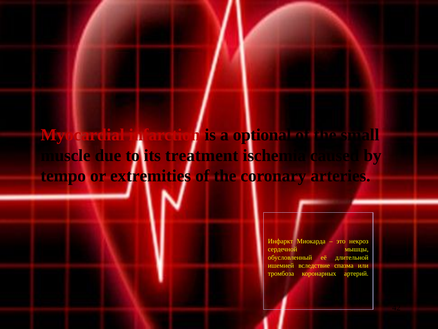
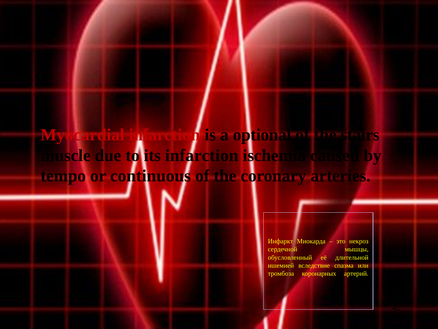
small: small -> stairs
its treatment: treatment -> infarction
extremities: extremities -> continuous
